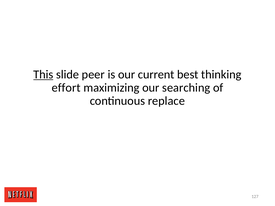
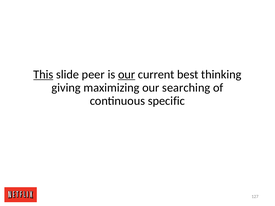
our at (127, 75) underline: none -> present
effort: effort -> giving
replace: replace -> specific
